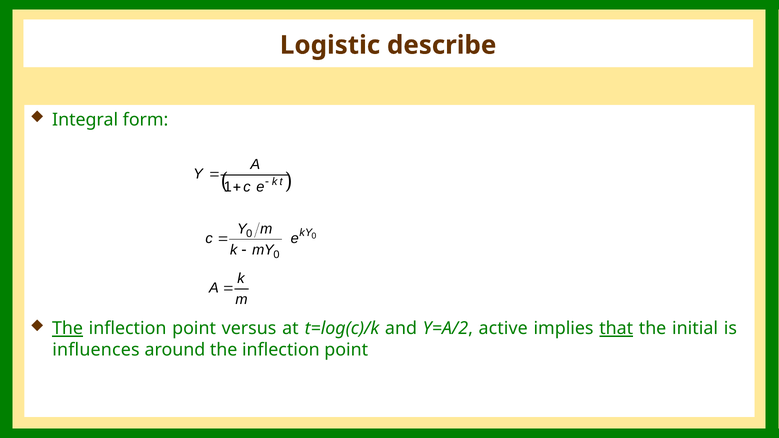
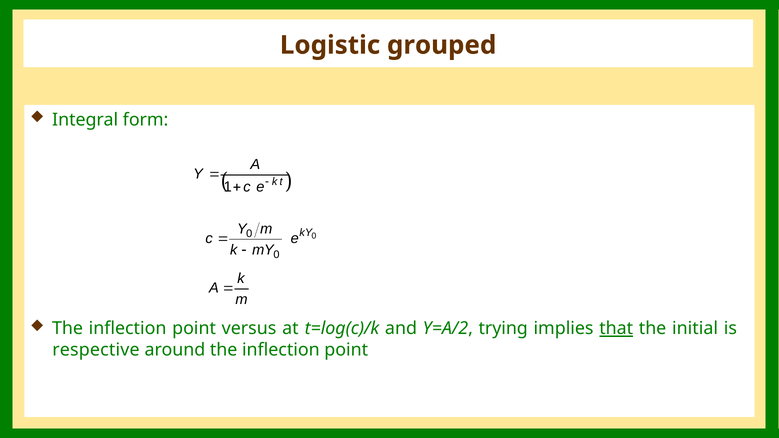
describe: describe -> grouped
The at (68, 329) underline: present -> none
active: active -> trying
influences: influences -> respective
